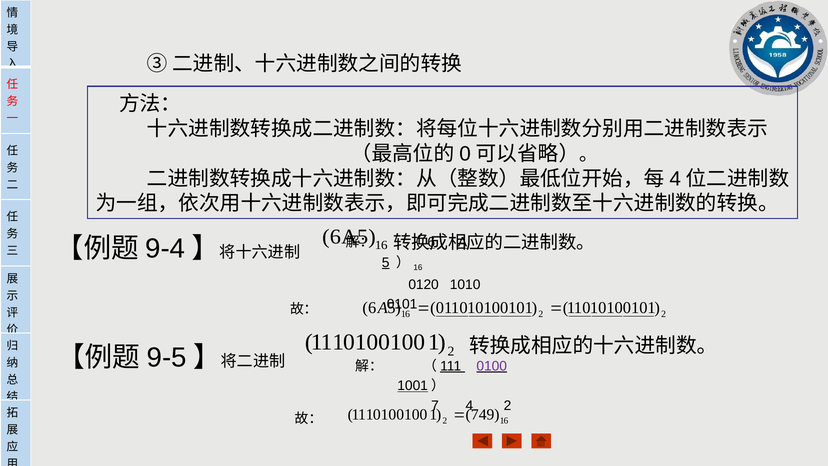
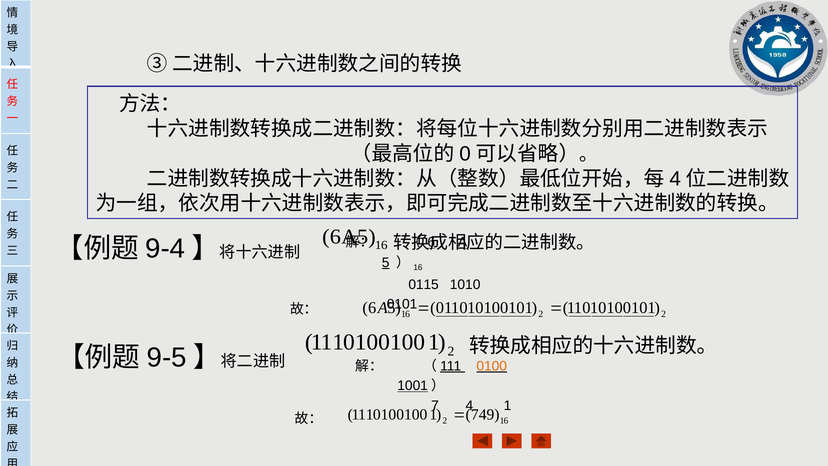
0120: 0120 -> 0115
0100 colour: purple -> orange
2 at (507, 406): 2 -> 1
